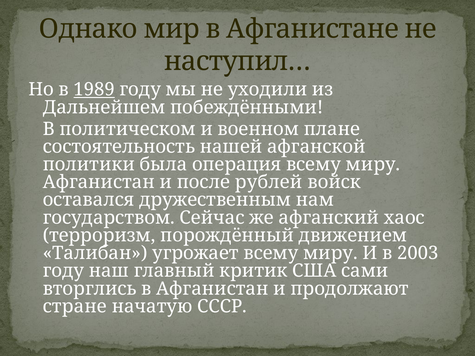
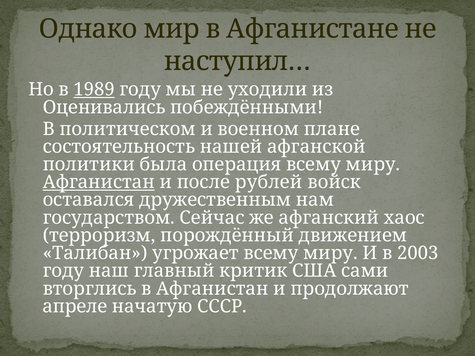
Дальнейшем: Дальнейшем -> Оценивались
Афганистан at (99, 182) underline: none -> present
стране: стране -> апреле
